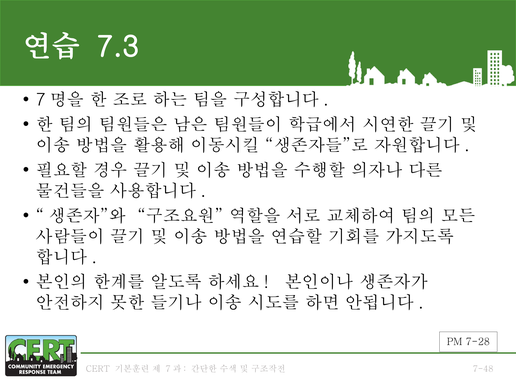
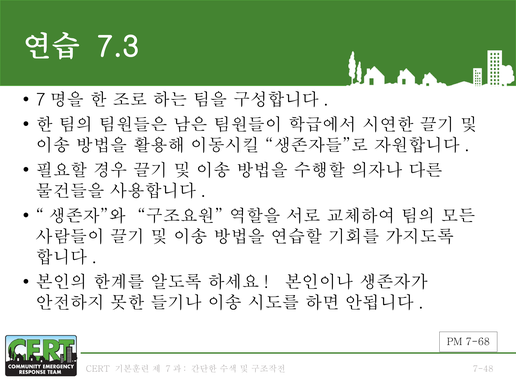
7-28: 7-28 -> 7-68
